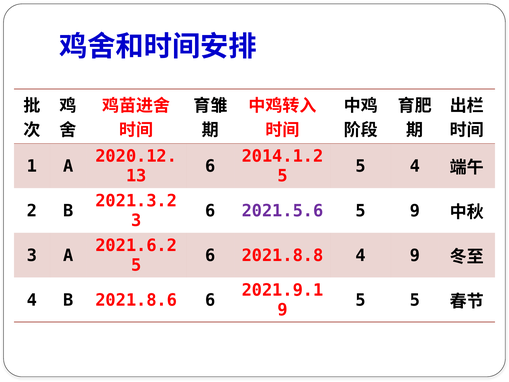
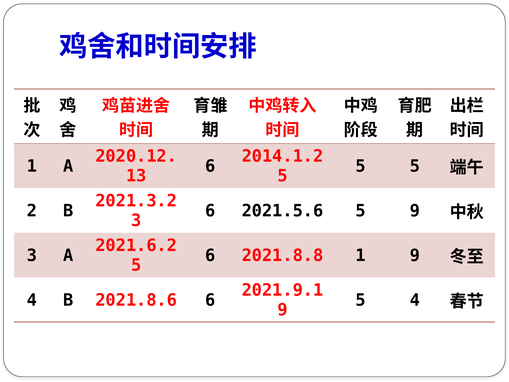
4 at (415, 166): 4 -> 5
2021.5.6 colour: purple -> black
2021.8.8 4: 4 -> 1
5 at (415, 300): 5 -> 4
